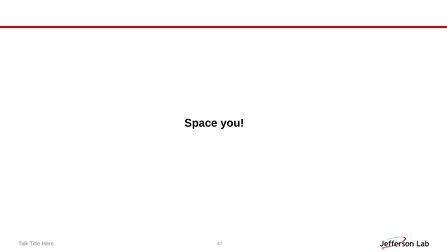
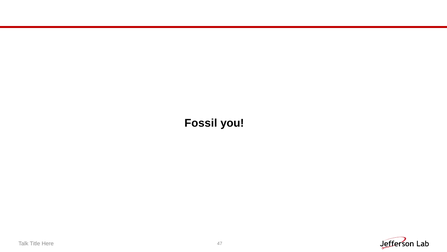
Space: Space -> Fossil
